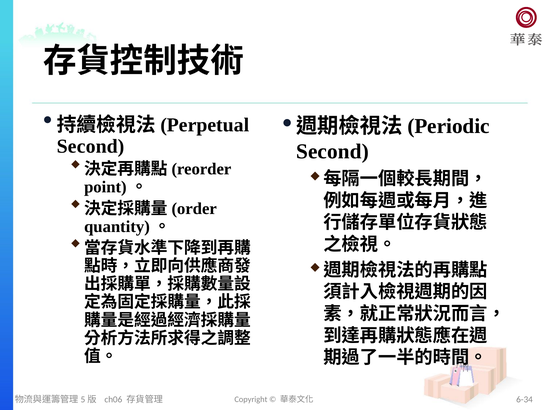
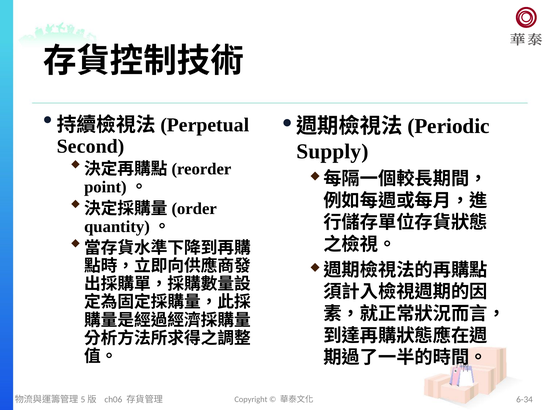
Second at (333, 152): Second -> Supply
